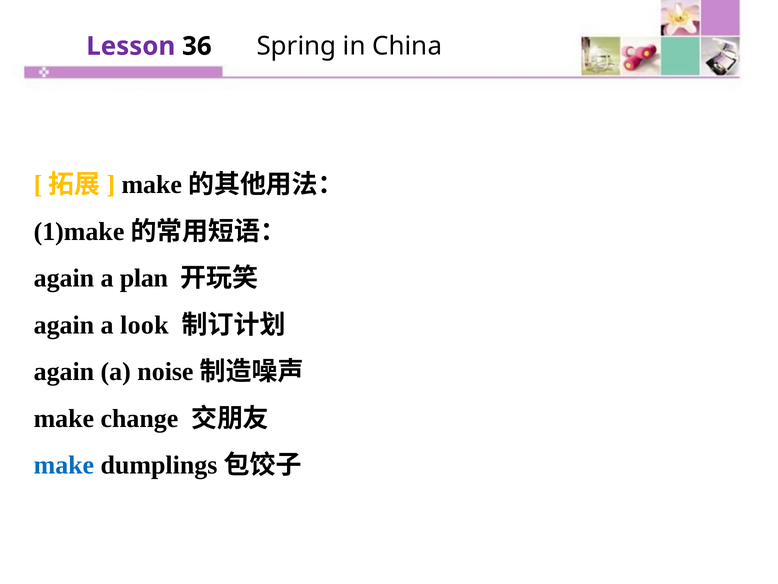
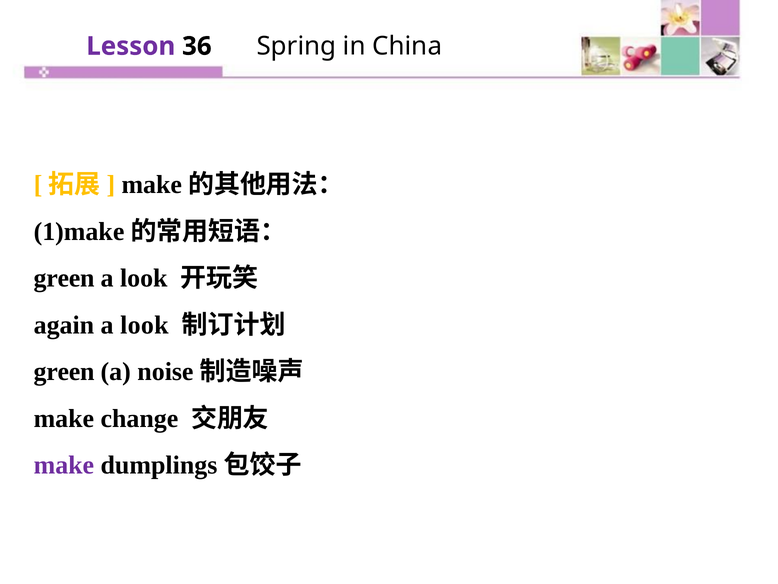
again at (64, 278): again -> green
plan at (144, 278): plan -> look
again at (64, 371): again -> green
make at (64, 465) colour: blue -> purple
